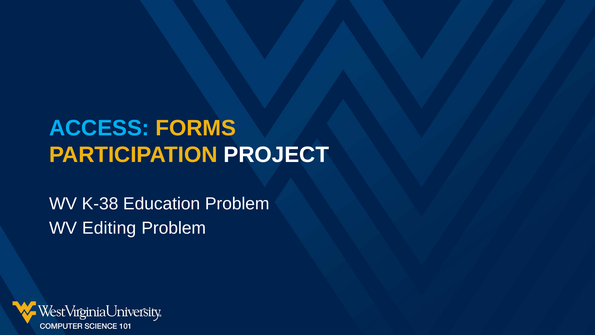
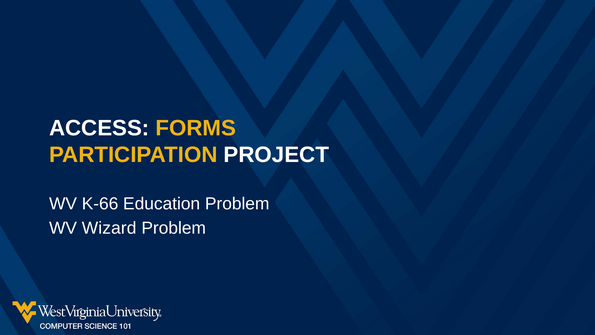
ACCESS colour: light blue -> white
K-38: K-38 -> K-66
Editing: Editing -> Wizard
